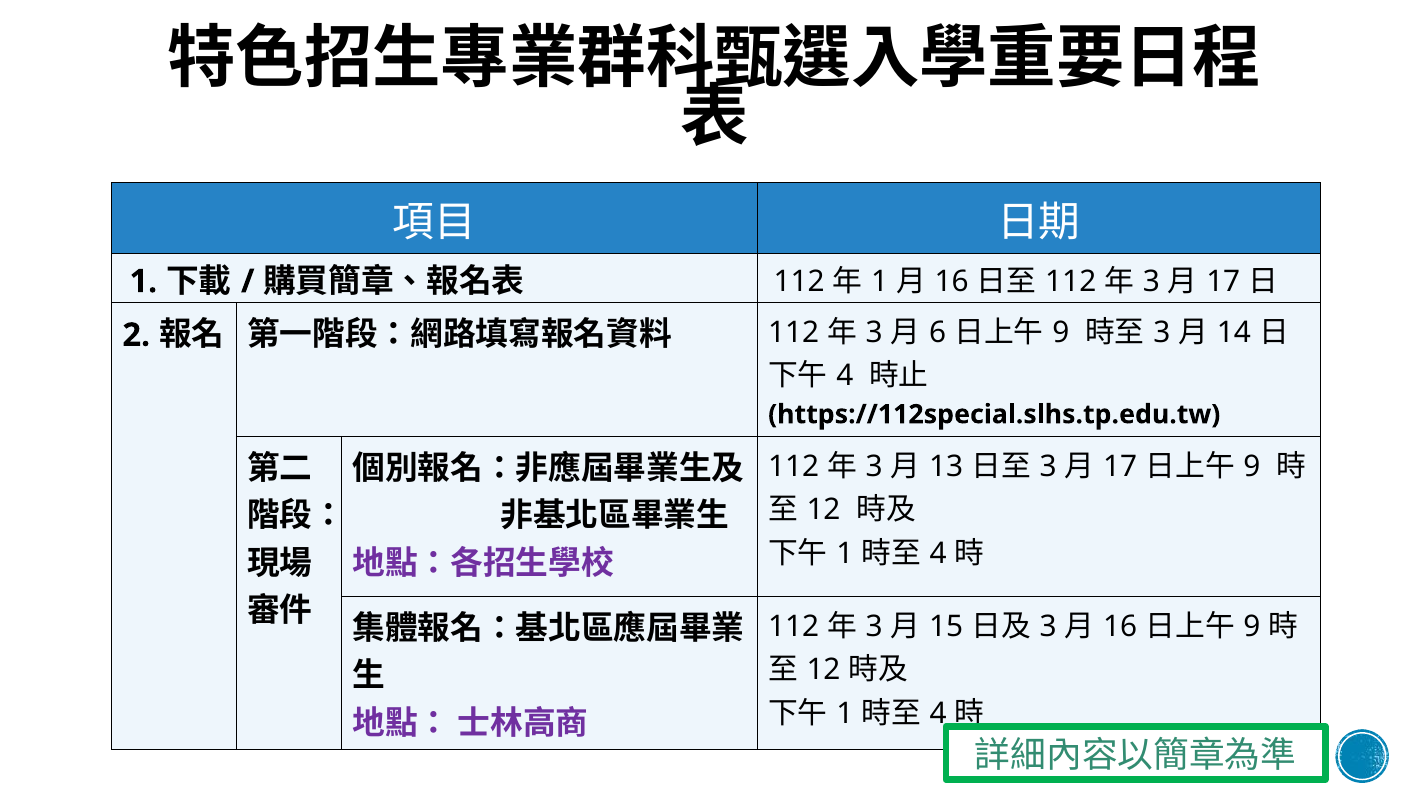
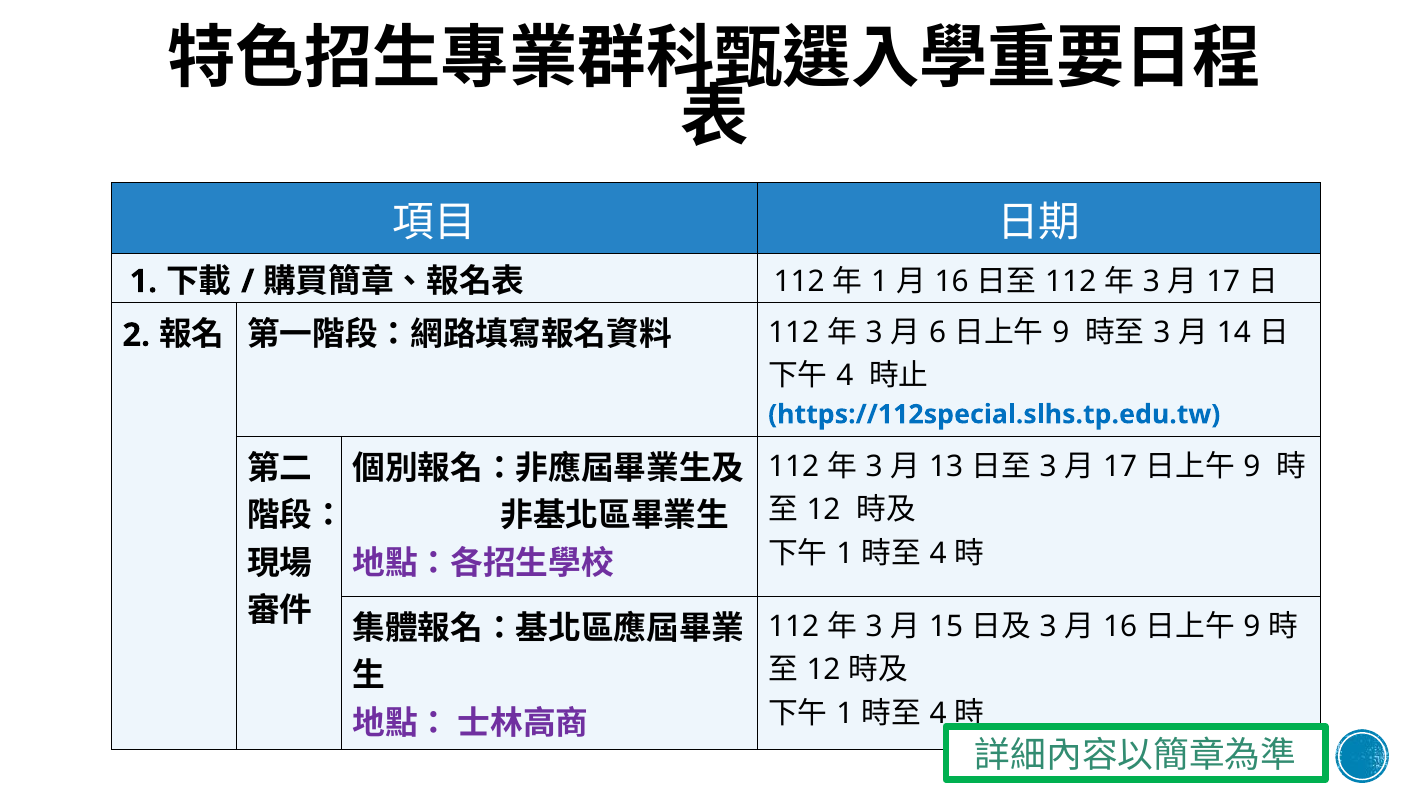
https://112special.slhs.tp.edu.tw colour: black -> blue
